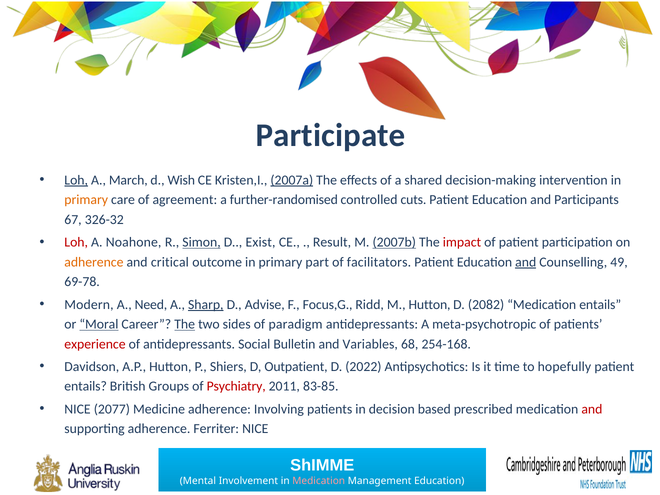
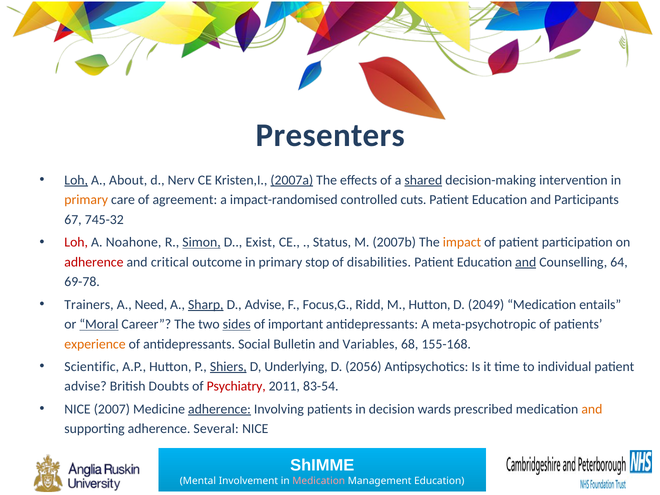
Participate: Participate -> Presenters
March: March -> About
Wish: Wish -> Nerv
shared underline: none -> present
further-randomised: further-randomised -> impact-randomised
326-32: 326-32 -> 745-32
Result: Result -> Status
2007b underline: present -> none
impact colour: red -> orange
adherence at (94, 262) colour: orange -> red
part: part -> stop
facilitators: facilitators -> disabilities
49: 49 -> 64
Modern: Modern -> Trainers
2082: 2082 -> 2049
The at (185, 324) underline: present -> none
sides underline: none -> present
paradigm: paradigm -> important
experience colour: red -> orange
254-168: 254-168 -> 155-168
Davidson: Davidson -> Scientific
Shiers underline: none -> present
Outpatient: Outpatient -> Underlying
2022: 2022 -> 2056
hopefully: hopefully -> individual
entails at (86, 386): entails -> advise
Groups: Groups -> Doubts
83-85: 83-85 -> 83-54
2077: 2077 -> 2007
adherence at (219, 409) underline: none -> present
based: based -> wards
and at (592, 409) colour: red -> orange
Ferriter: Ferriter -> Several
